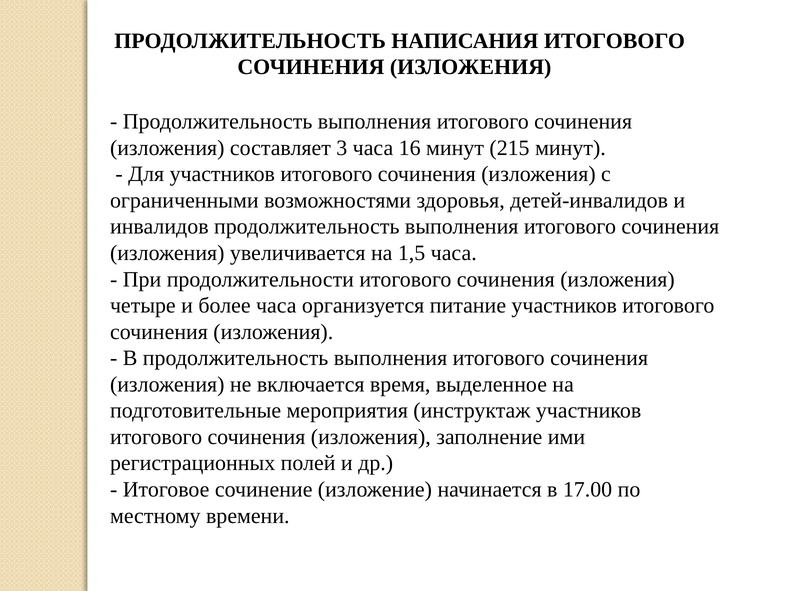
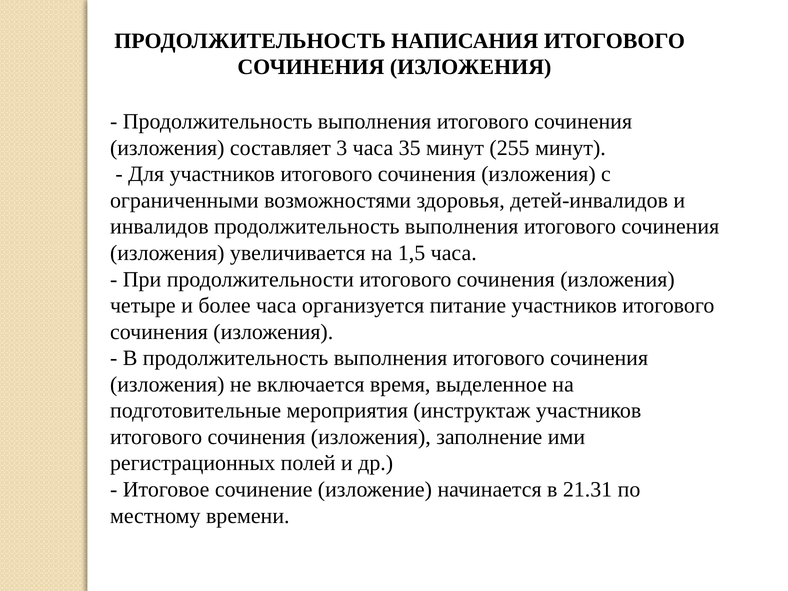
16: 16 -> 35
215: 215 -> 255
17.00: 17.00 -> 21.31
